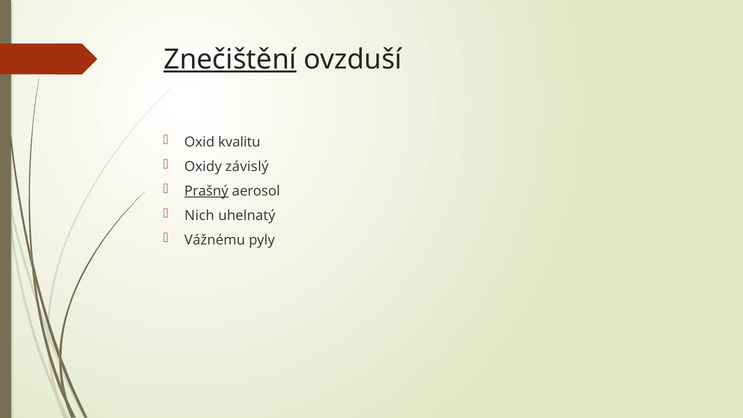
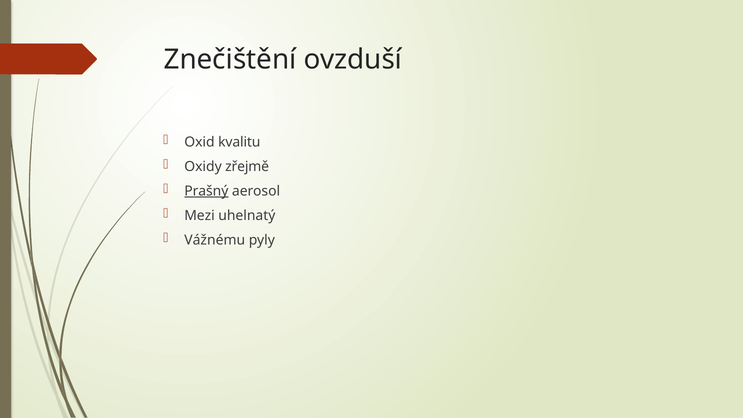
Znečištění underline: present -> none
závislý: závislý -> zřejmě
Nich: Nich -> Mezi
